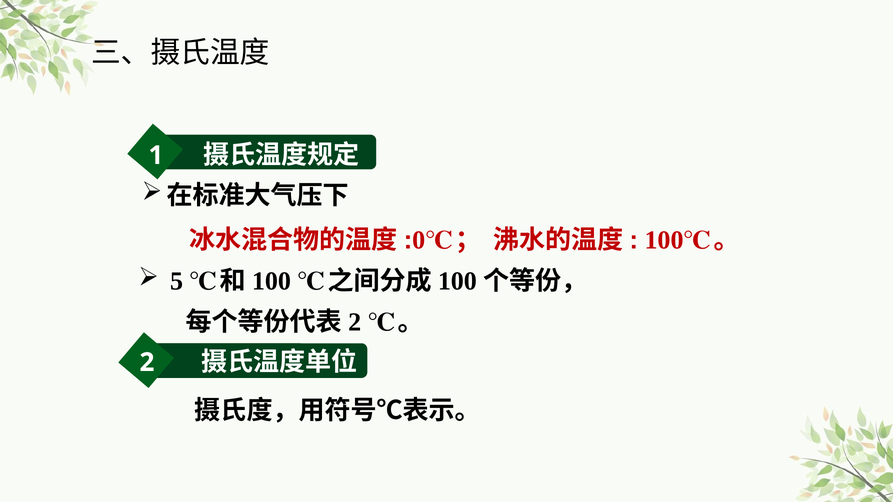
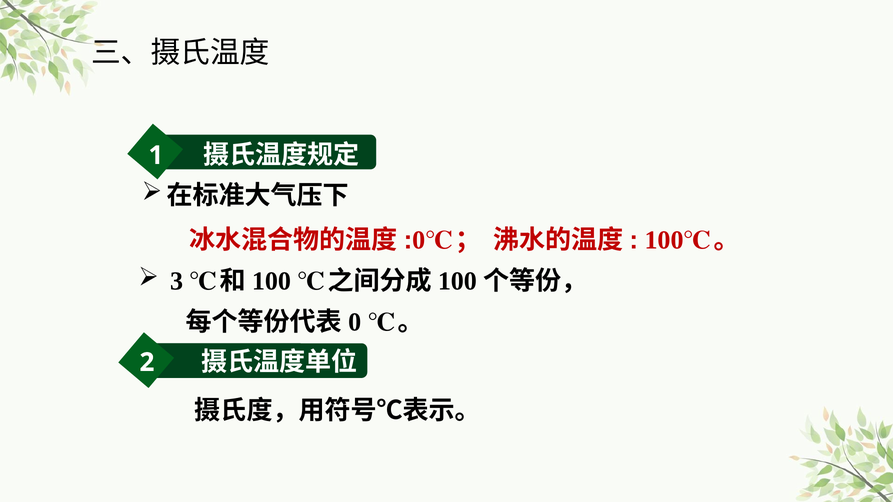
5: 5 -> 3
2 at (355, 322): 2 -> 0
